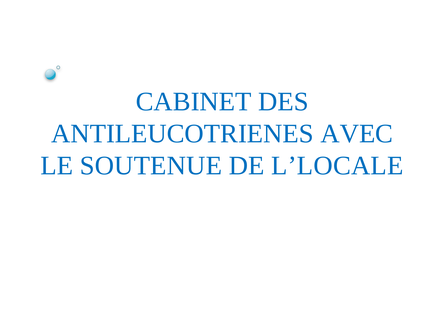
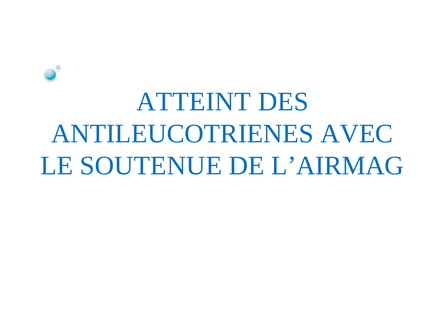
CABINET: CABINET -> ATTEINT
L’LOCALE: L’LOCALE -> L’AIRMAG
